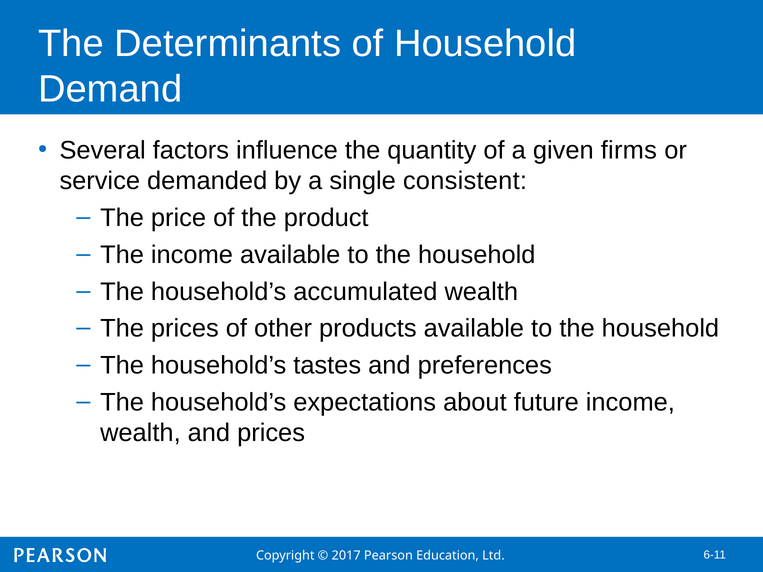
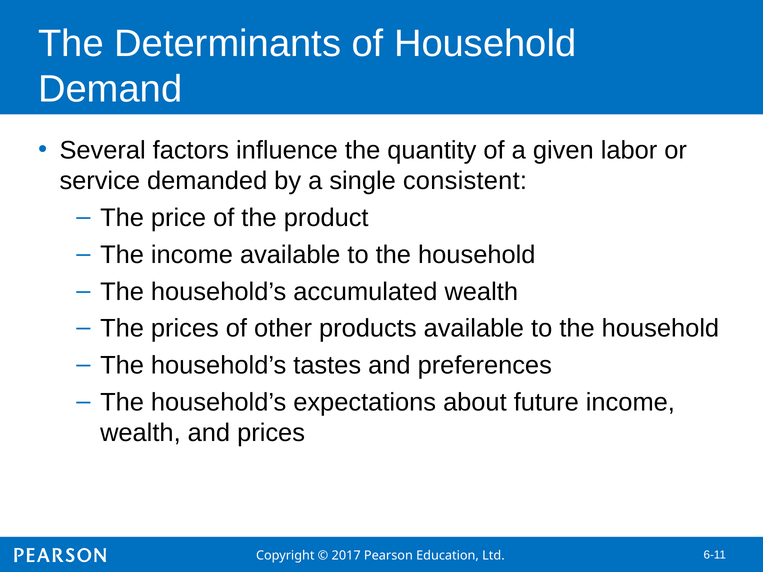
firms: firms -> labor
